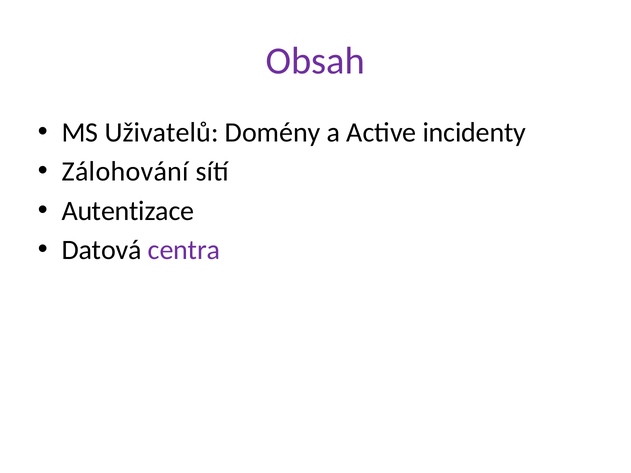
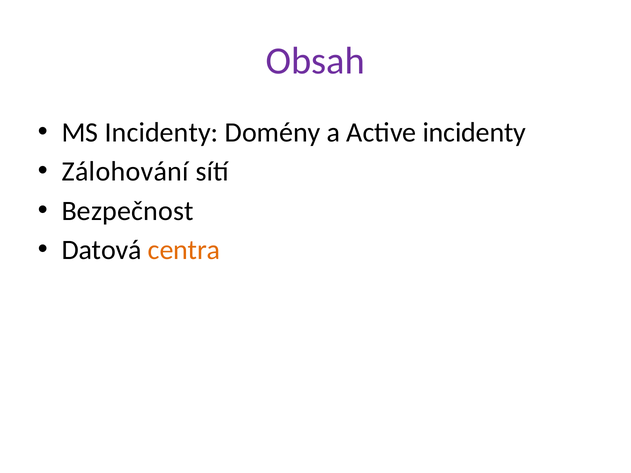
MS Uživatelů: Uživatelů -> Incidenty
Autentizace: Autentizace -> Bezpečnost
centra colour: purple -> orange
